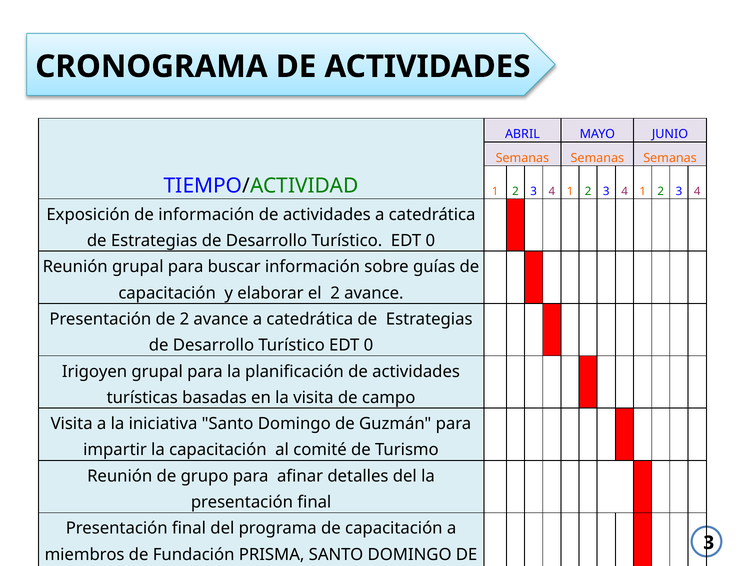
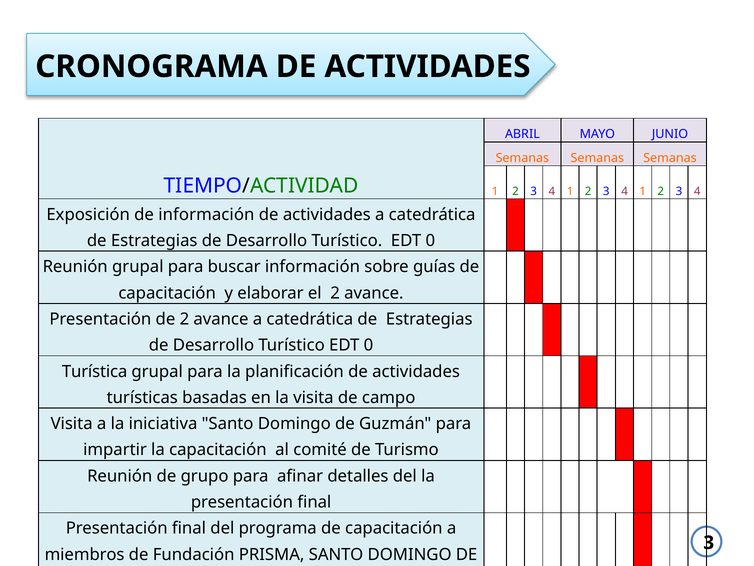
Irigoyen: Irigoyen -> Turística
